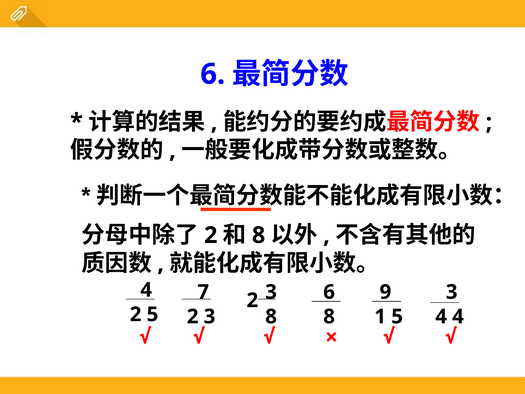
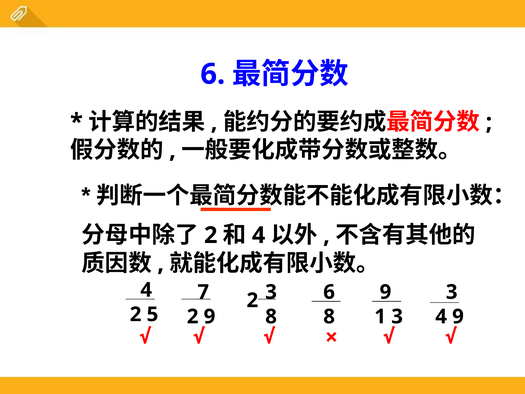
8 at (259, 235): 8 -> 4
2 3: 3 -> 9
1 5: 5 -> 3
4 4: 4 -> 9
